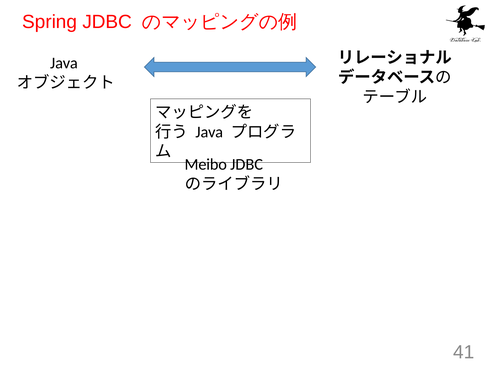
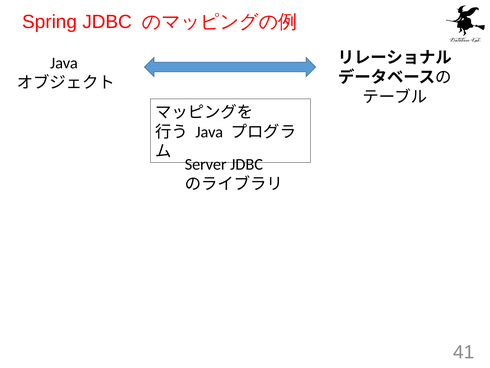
Meibo: Meibo -> Server
